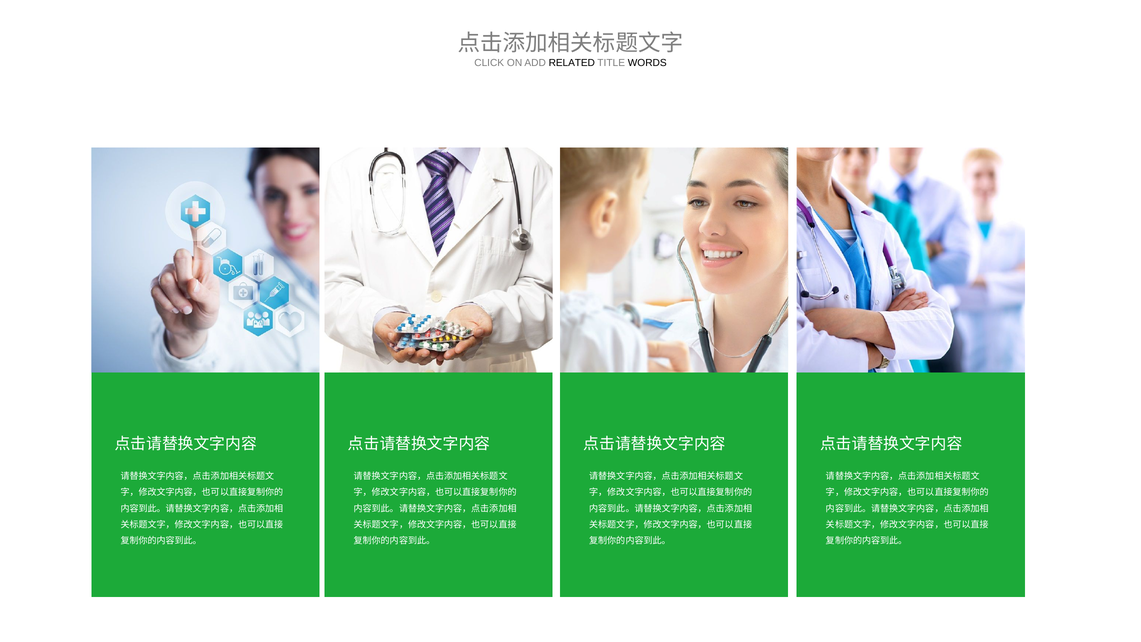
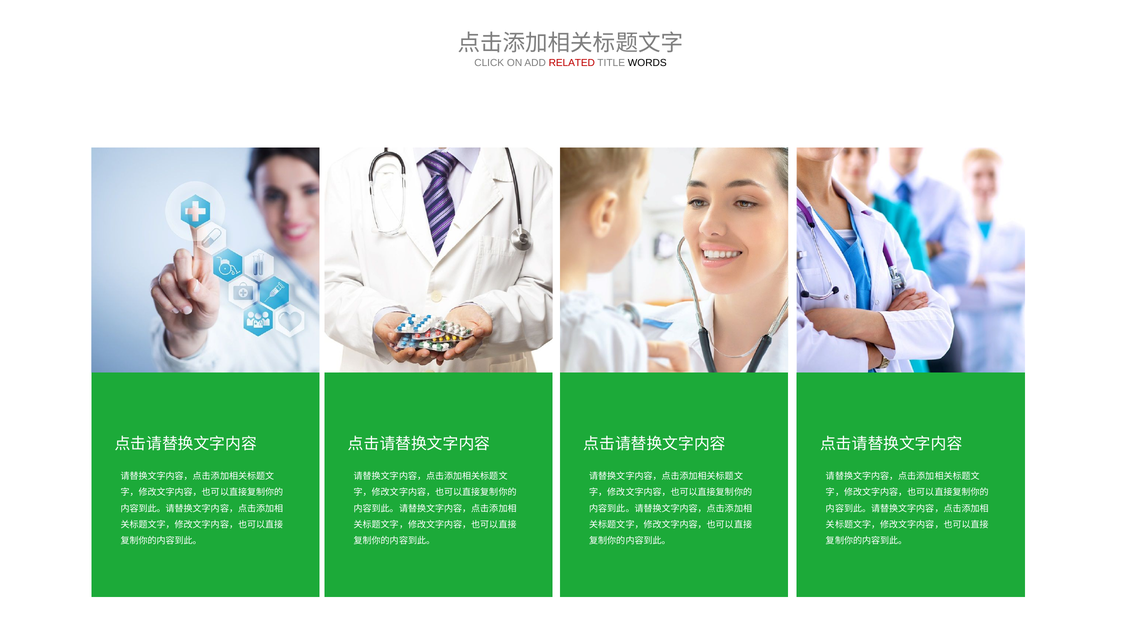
RELATED colour: black -> red
